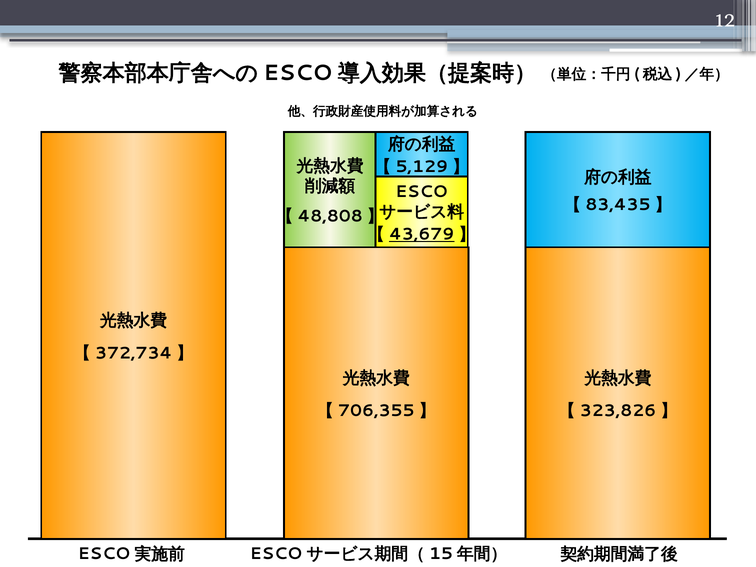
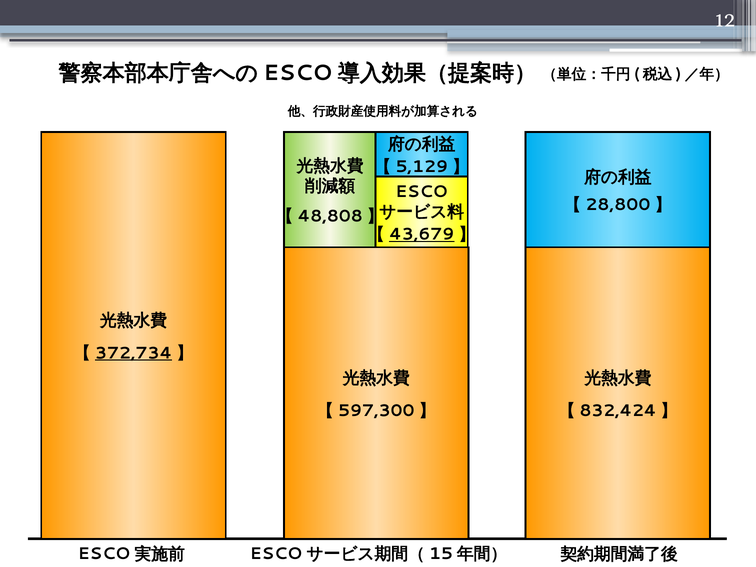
83,435: 83,435 -> 28,800
372,734 underline: none -> present
706,355: 706,355 -> 597,300
323,826: 323,826 -> 832,424
